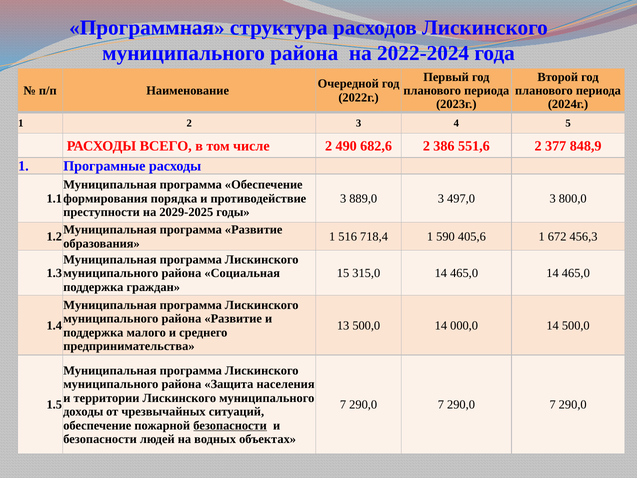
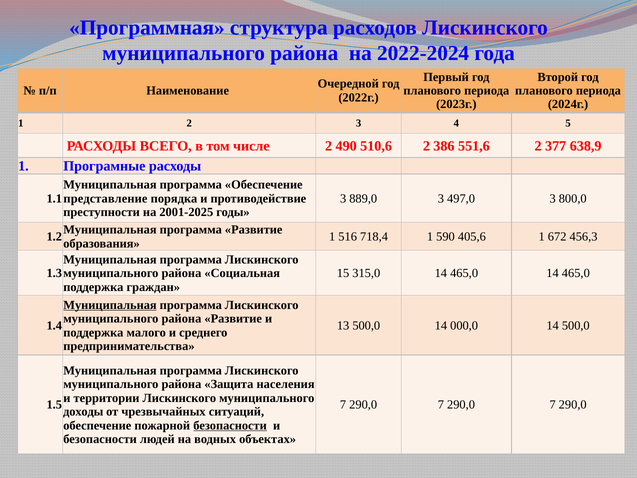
682,6: 682,6 -> 510,6
848,9: 848,9 -> 638,9
формирования: формирования -> представление
2029-2025: 2029-2025 -> 2001-2025
Муниципальная at (110, 305) underline: none -> present
